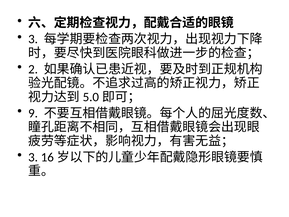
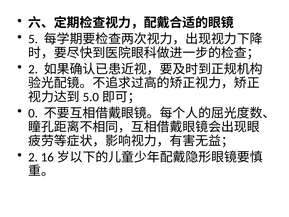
3 at (33, 39): 3 -> 5
9: 9 -> 0
3 at (33, 157): 3 -> 2
